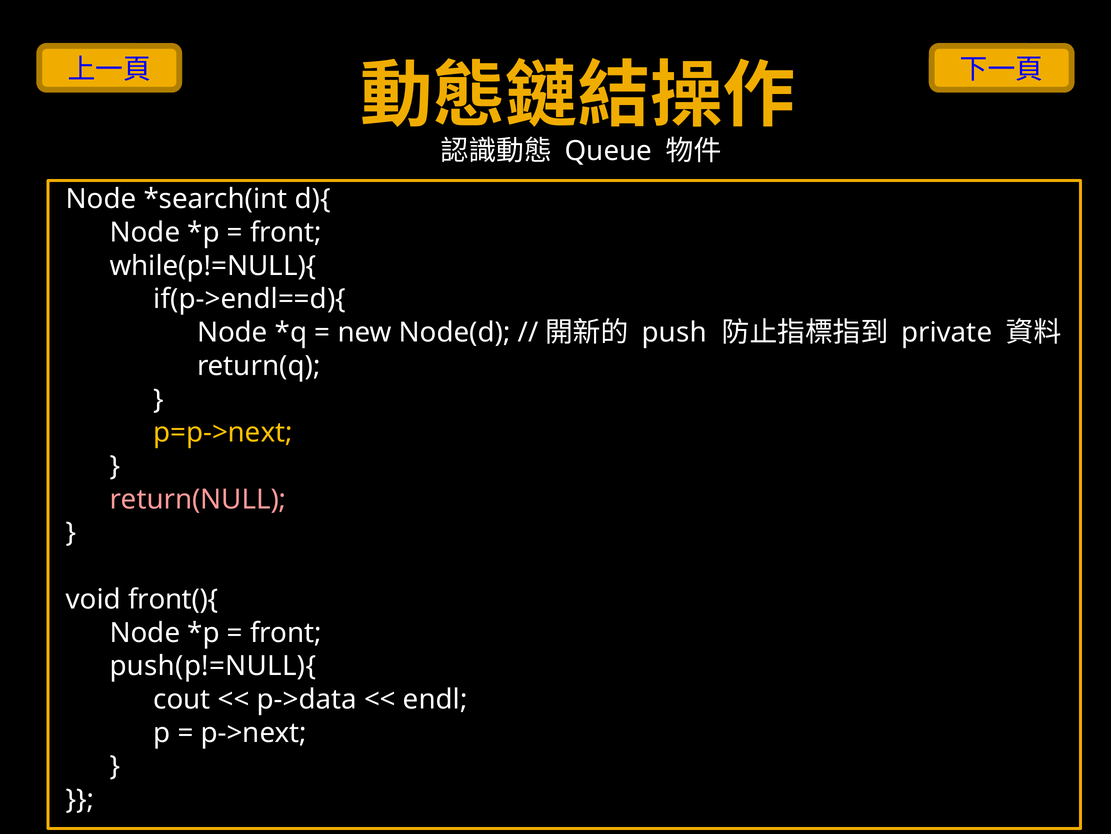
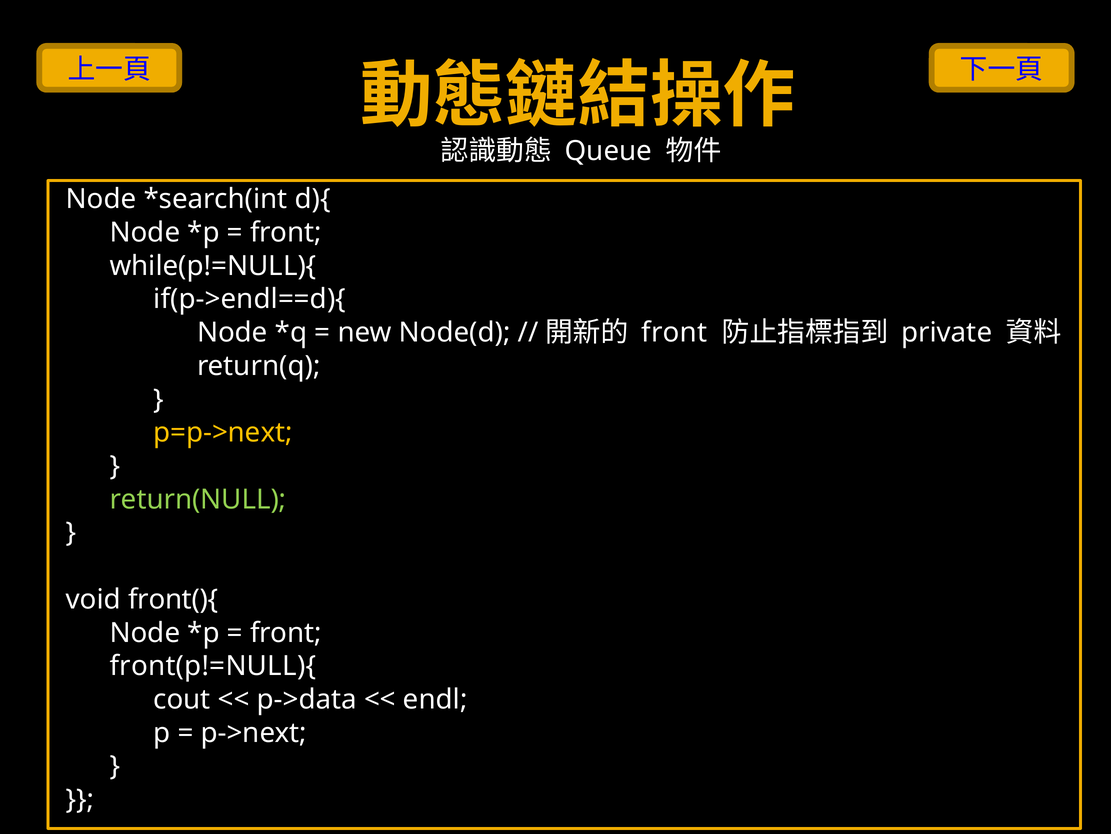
push at (674, 332): push -> front
return(NULL colour: pink -> light green
push(p!=NULL){: push(p!=NULL){ -> front(p!=NULL){
